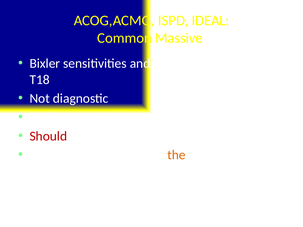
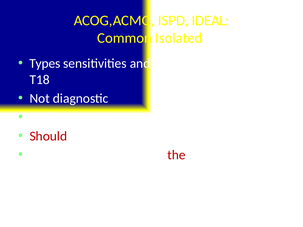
Massive: Massive -> Isolated
Bixler: Bixler -> Types
the colour: orange -> red
